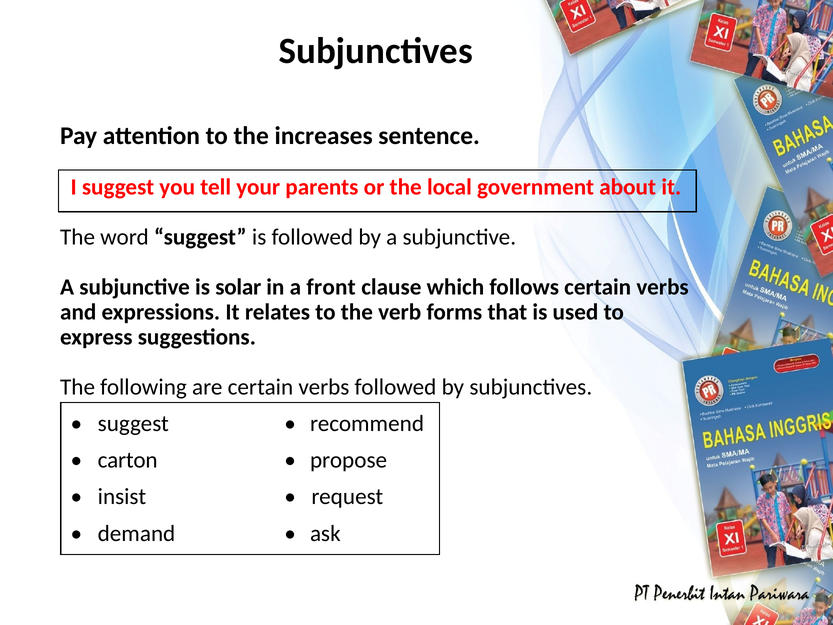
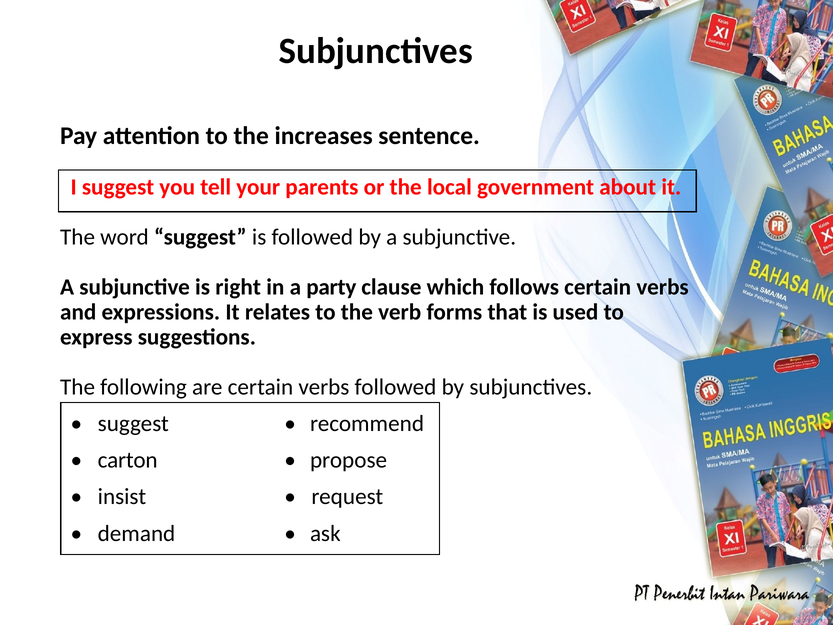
solar: solar -> right
front: front -> party
